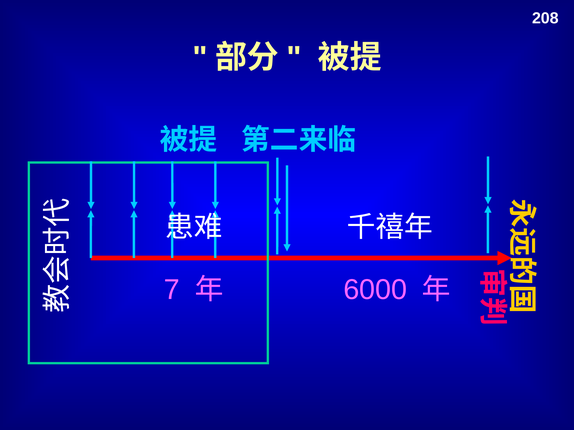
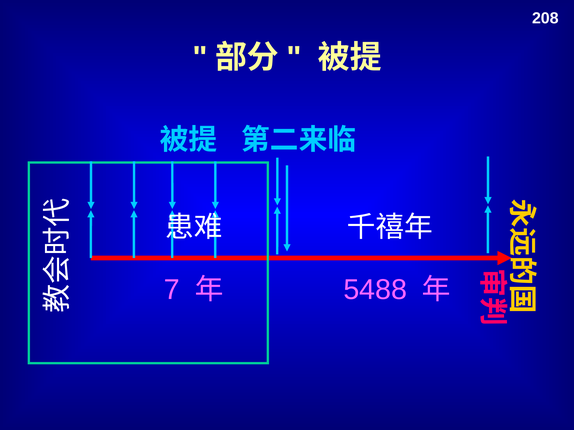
6000: 6000 -> 5488
